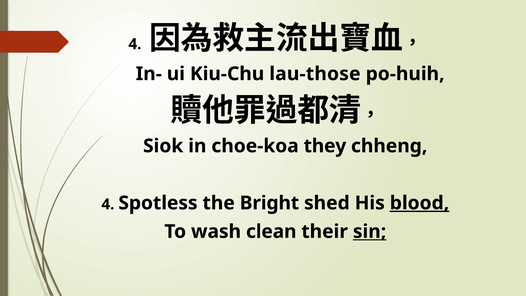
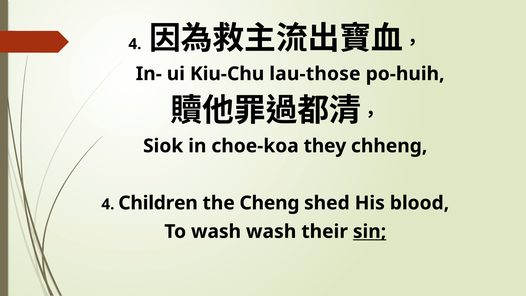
Spotless: Spotless -> Children
Bright: Bright -> Cheng
blood underline: present -> none
wash clean: clean -> wash
